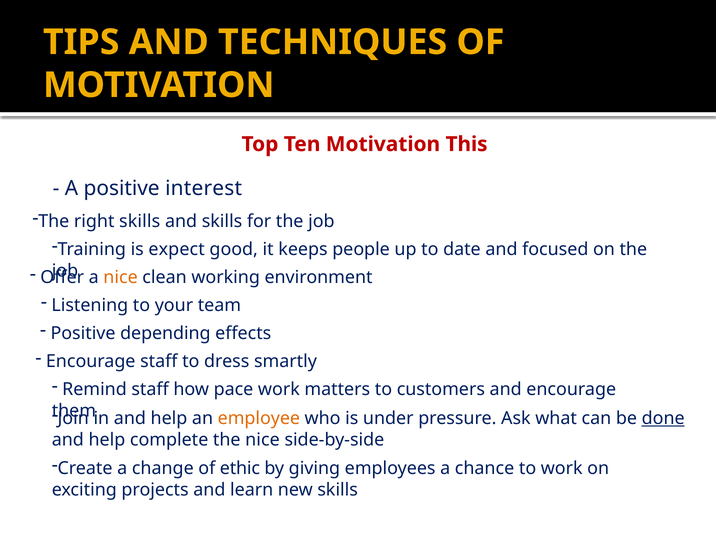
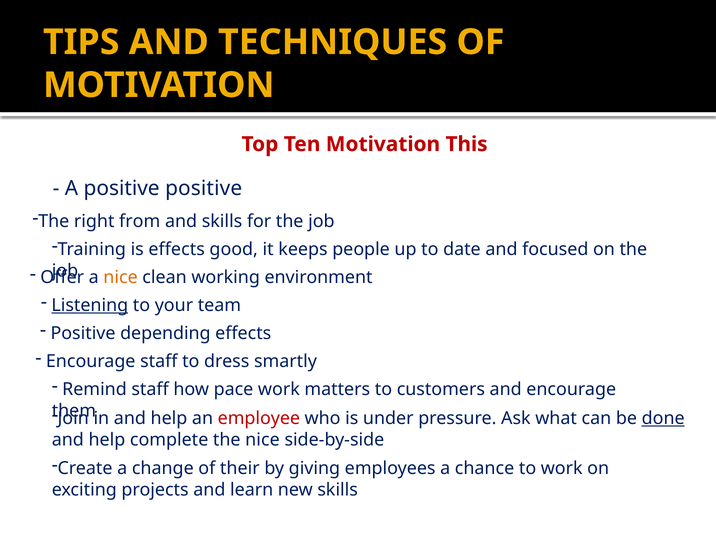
positive interest: interest -> positive
right skills: skills -> from
is expect: expect -> effects
Listening underline: none -> present
employee colour: orange -> red
ethic: ethic -> their
